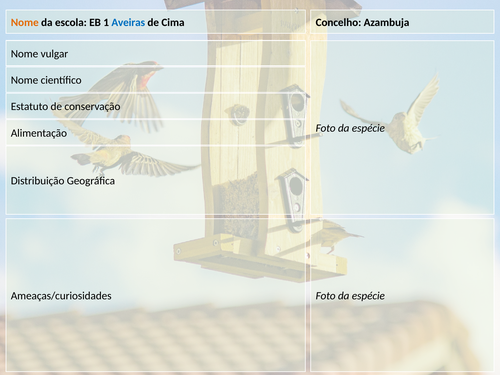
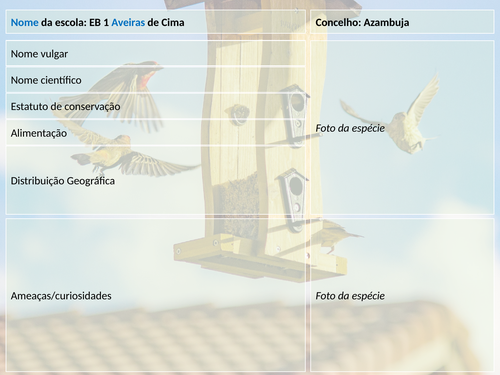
Nome at (25, 22) colour: orange -> blue
